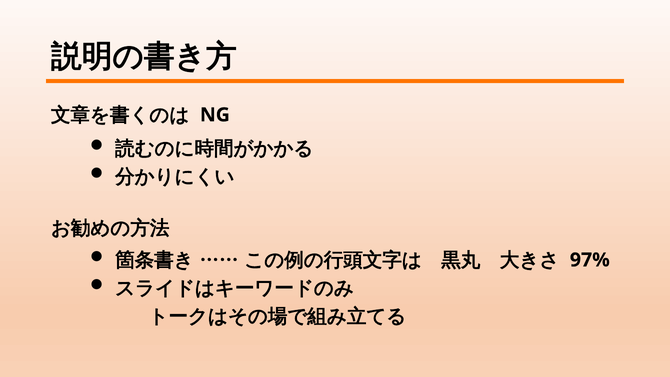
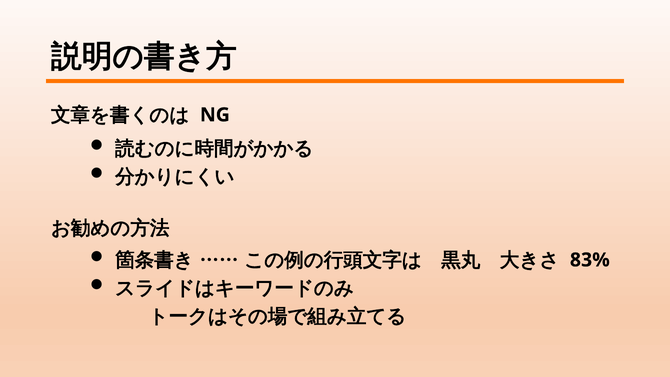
97%: 97% -> 83%
